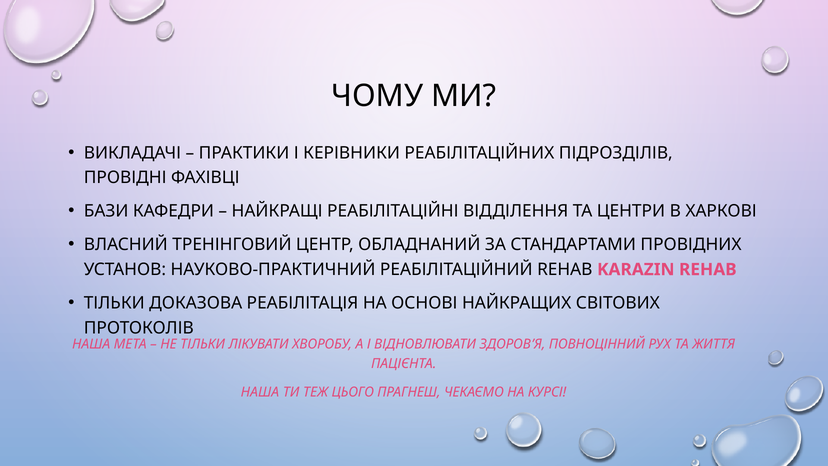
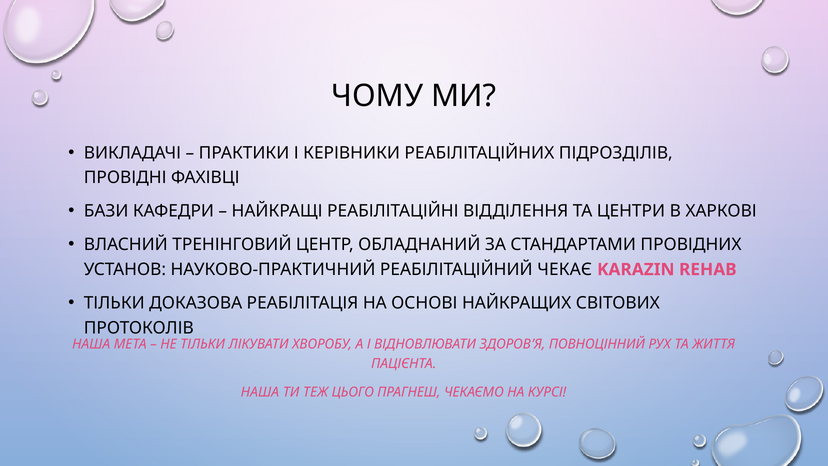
РЕАБІЛІТАЦІЙНИЙ REHAB: REHAB -> ЧЕКАЄ
